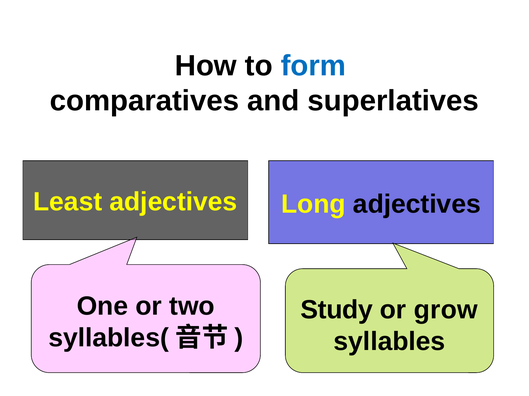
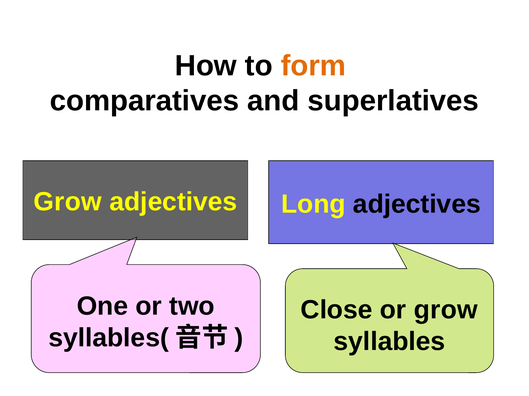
form colour: blue -> orange
Least at (68, 202): Least -> Grow
Study: Study -> Close
